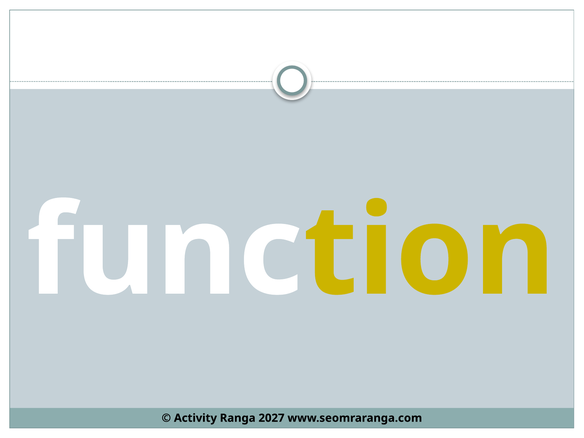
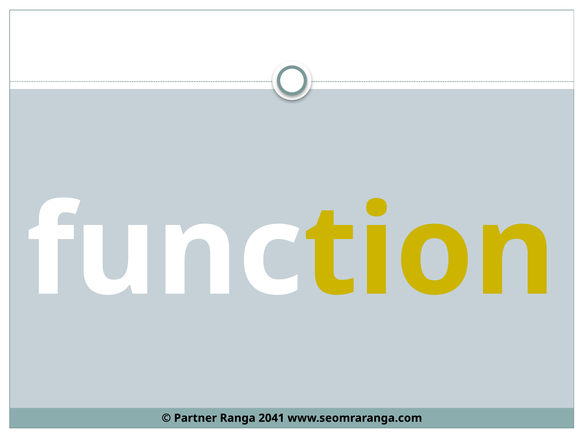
Activity: Activity -> Partner
2027: 2027 -> 2041
